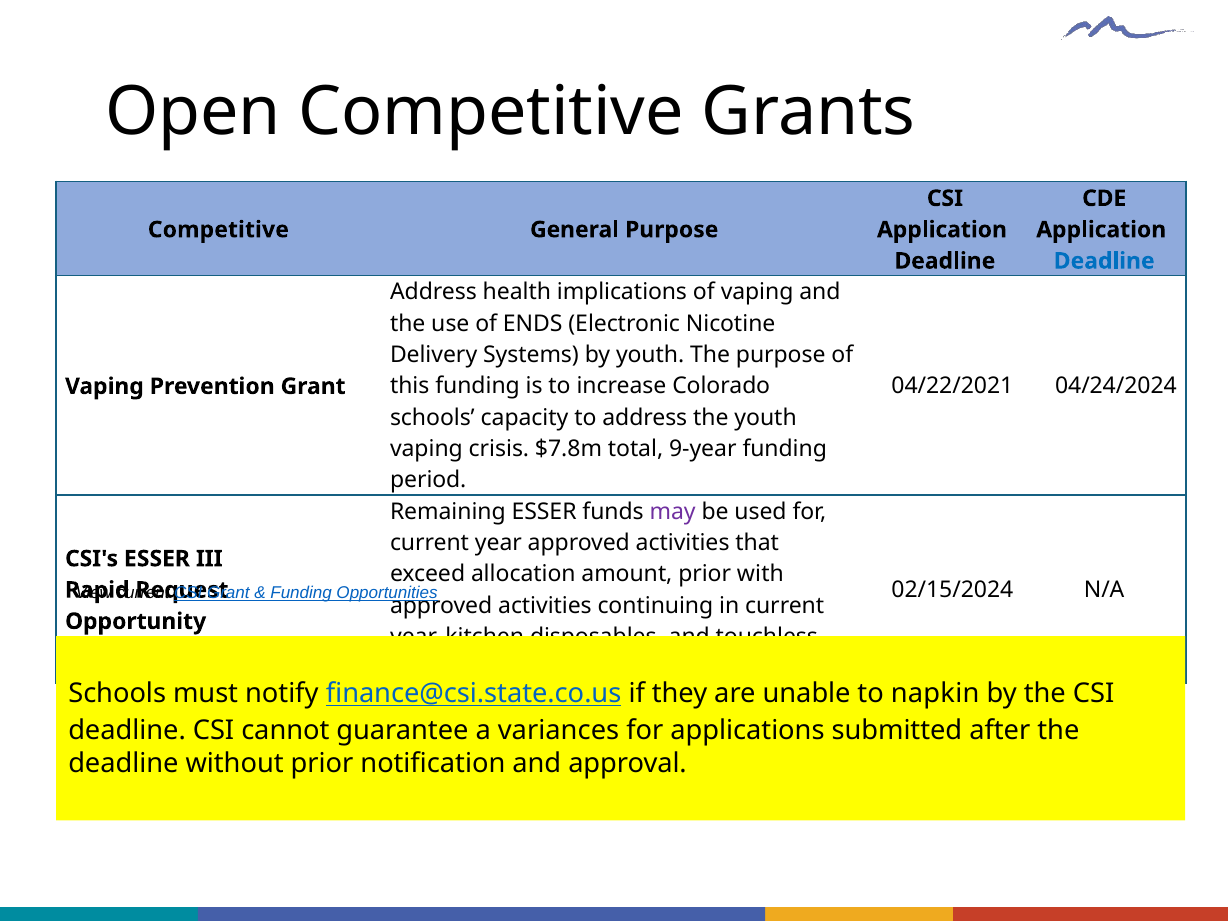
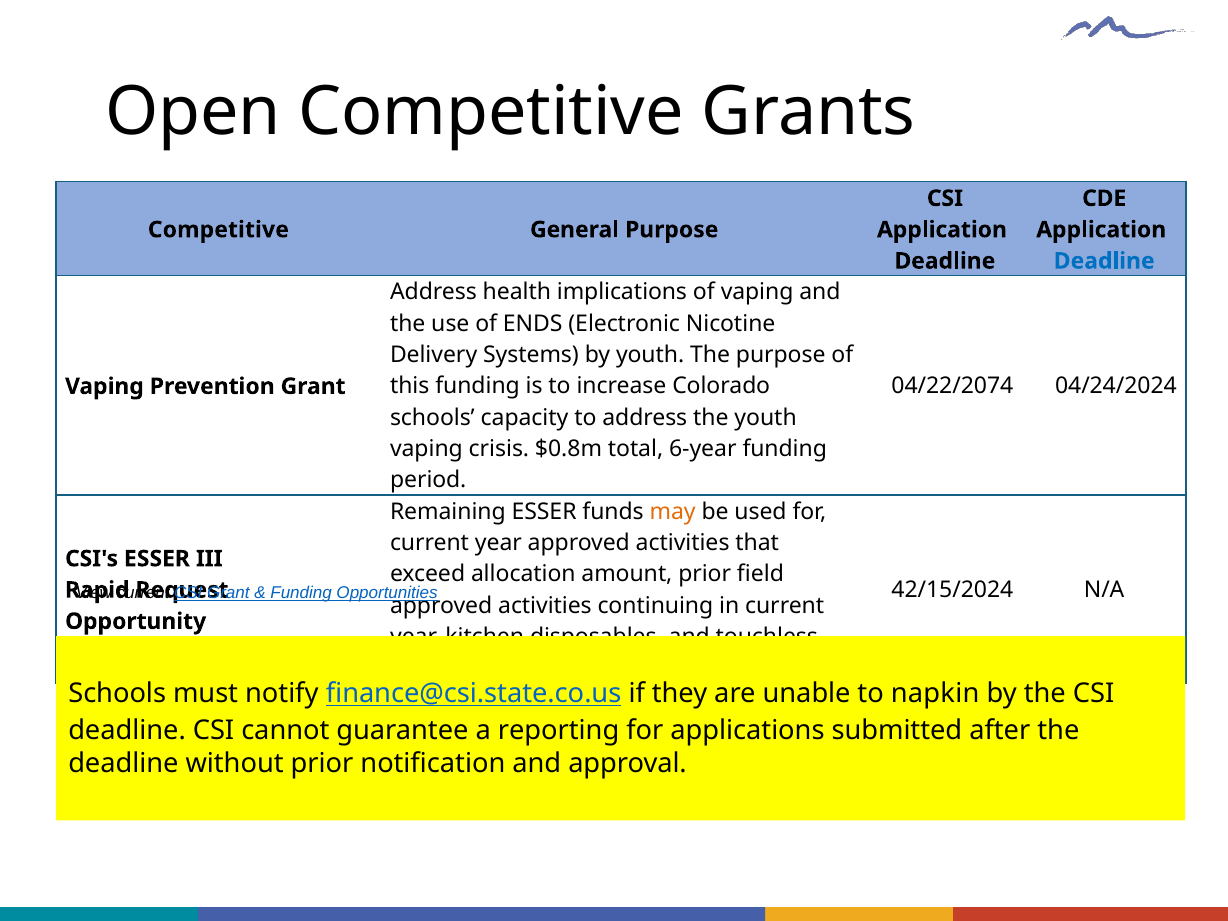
04/22/2021: 04/22/2021 -> 04/22/2074
$7.8m: $7.8m -> $0.8m
9-year: 9-year -> 6-year
may colour: purple -> orange
with: with -> field
02/15/2024: 02/15/2024 -> 42/15/2024
variances: variances -> reporting
